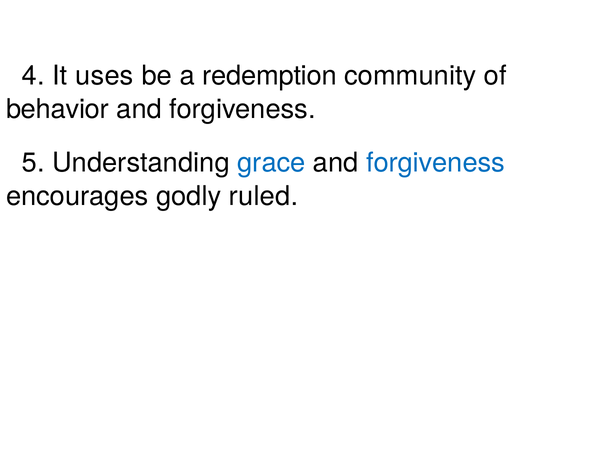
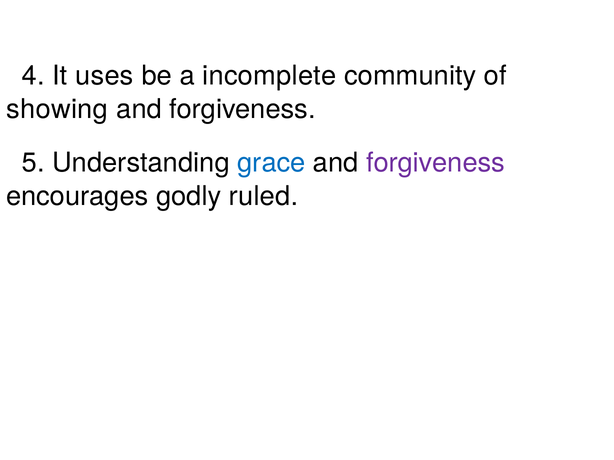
redemption: redemption -> incomplete
behavior: behavior -> showing
forgiveness at (435, 163) colour: blue -> purple
